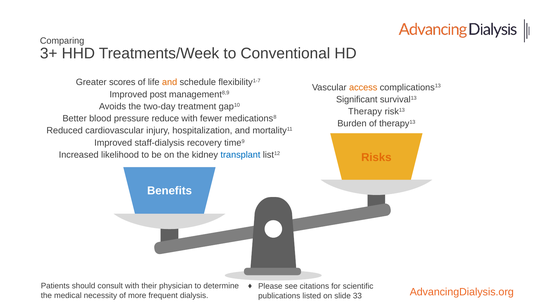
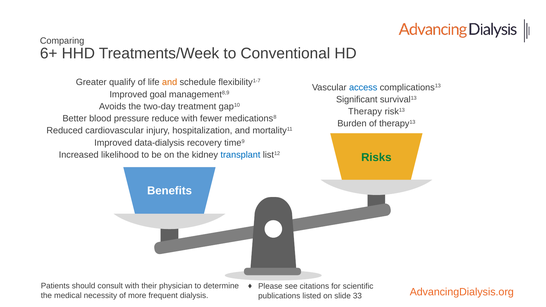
3+: 3+ -> 6+
scores: scores -> qualify
access colour: orange -> blue
post: post -> goal
staff-dialysis: staff-dialysis -> data-dialysis
Risks colour: orange -> green
